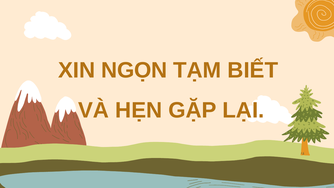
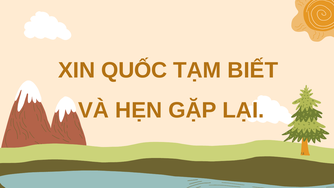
NGỌN: NGỌN -> QUỐC
